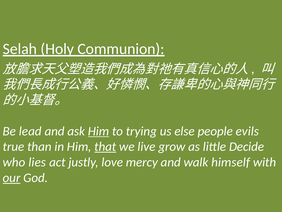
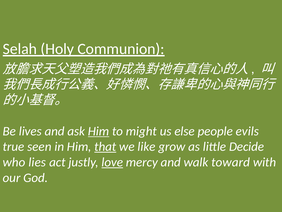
lead: lead -> lives
trying: trying -> might
than: than -> seen
live: live -> like
love underline: none -> present
himself: himself -> toward
our underline: present -> none
